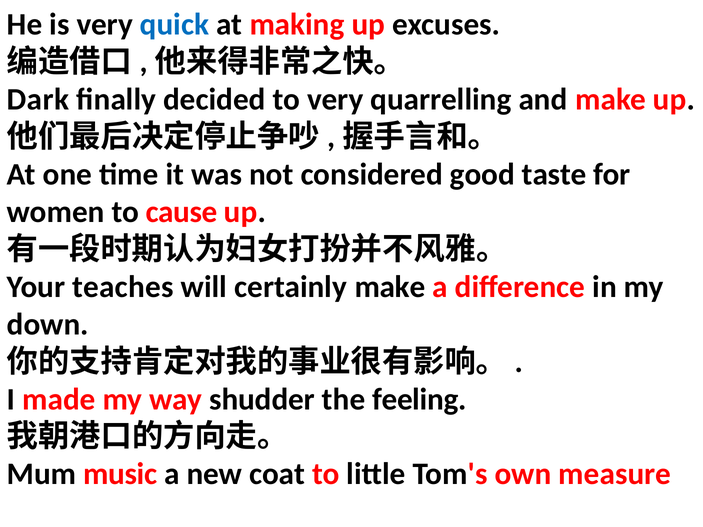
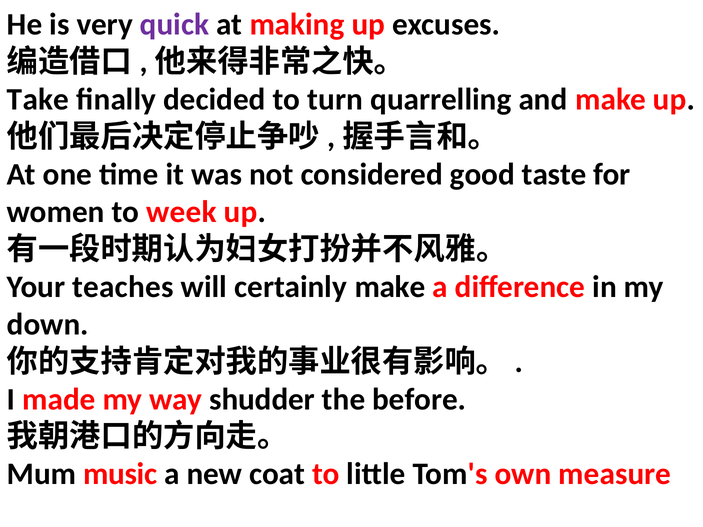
quick colour: blue -> purple
Dark: Dark -> Take
to very: very -> turn
cause: cause -> week
feeling: feeling -> before
